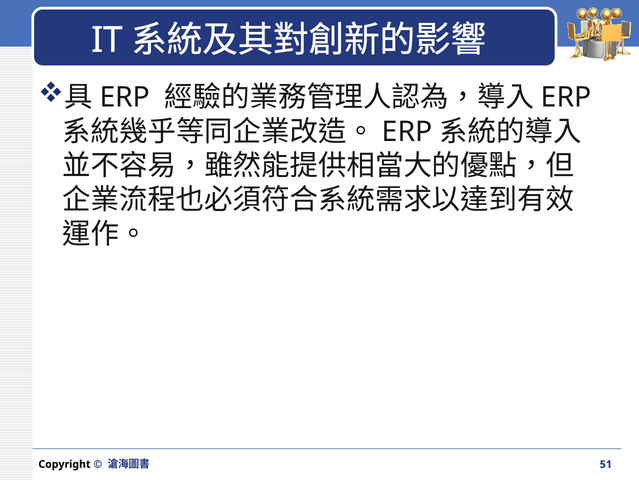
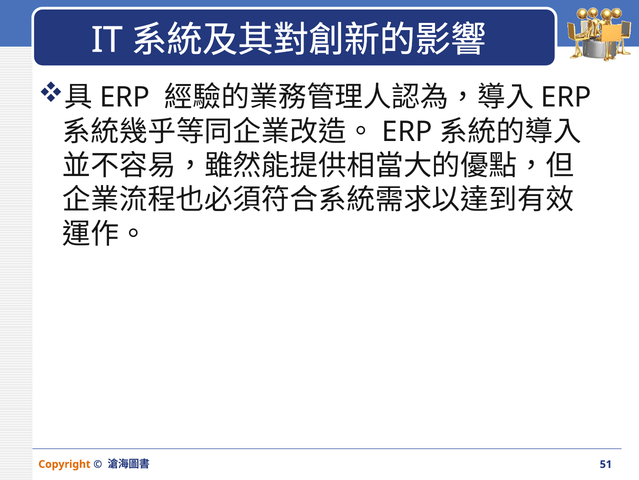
Copyright colour: black -> orange
